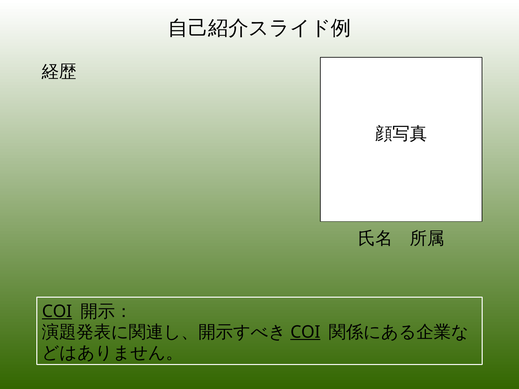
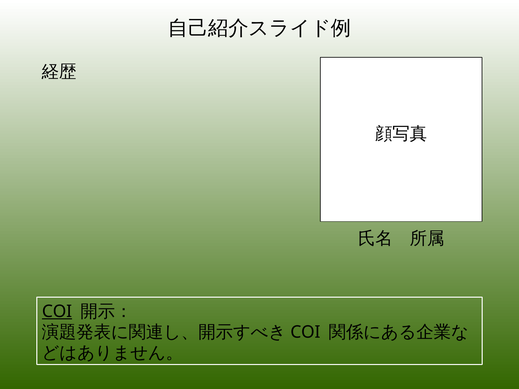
COI at (305, 332) underline: present -> none
